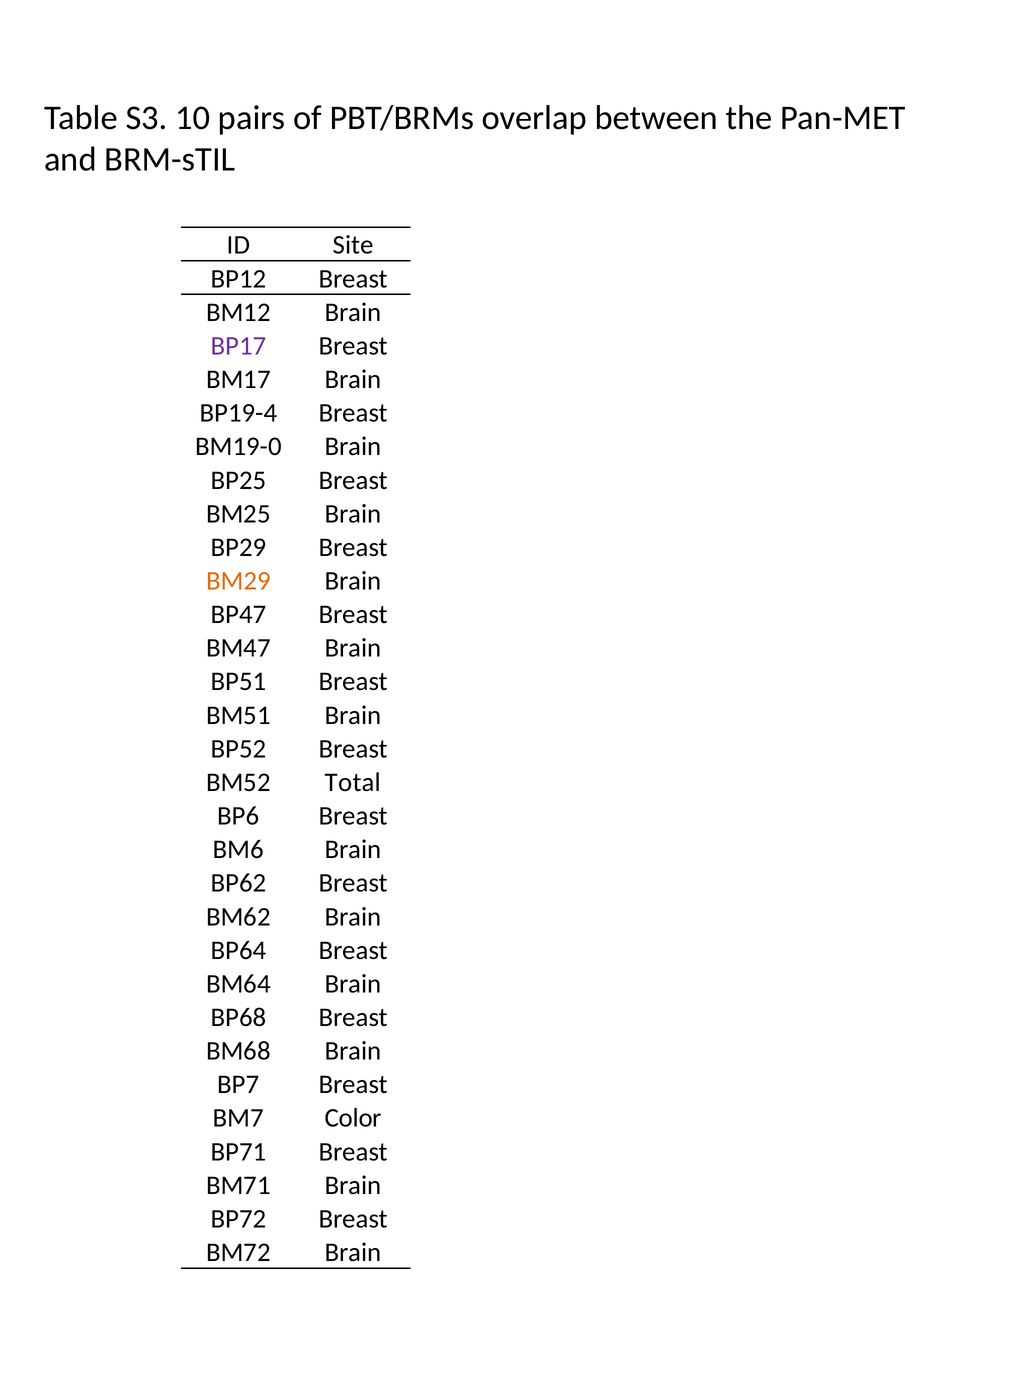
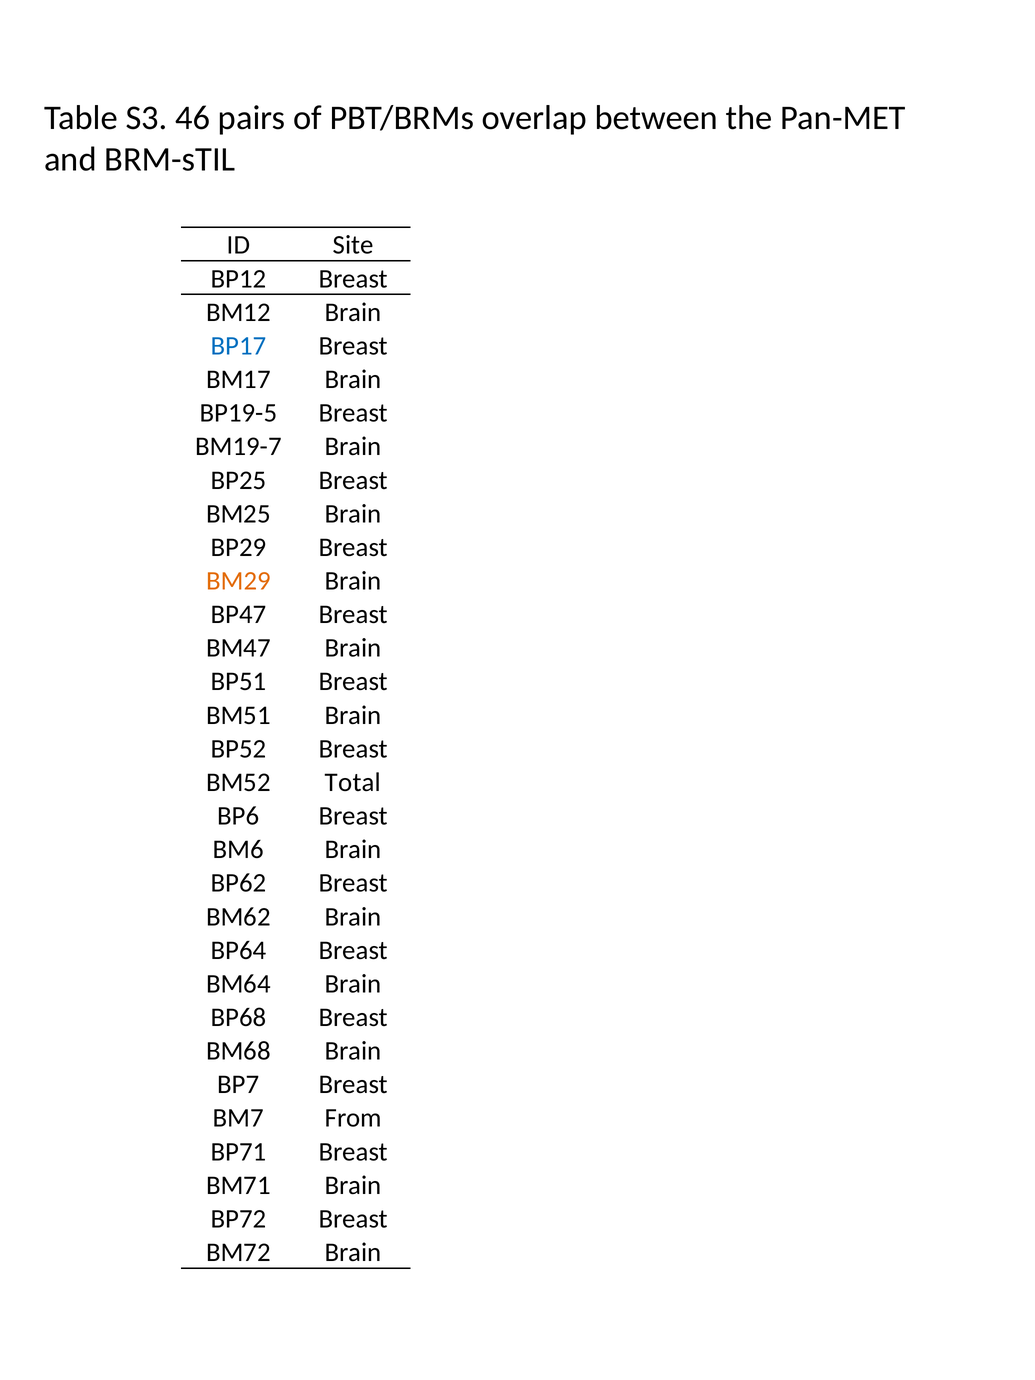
10: 10 -> 46
BP17 colour: purple -> blue
BP19-4: BP19-4 -> BP19-5
BM19-0: BM19-0 -> BM19-7
Color: Color -> From
